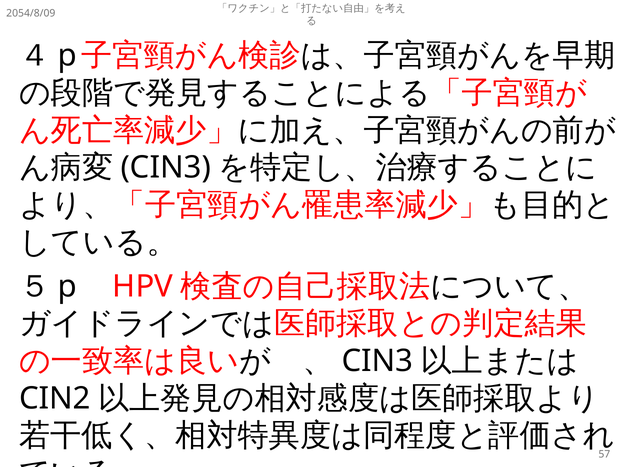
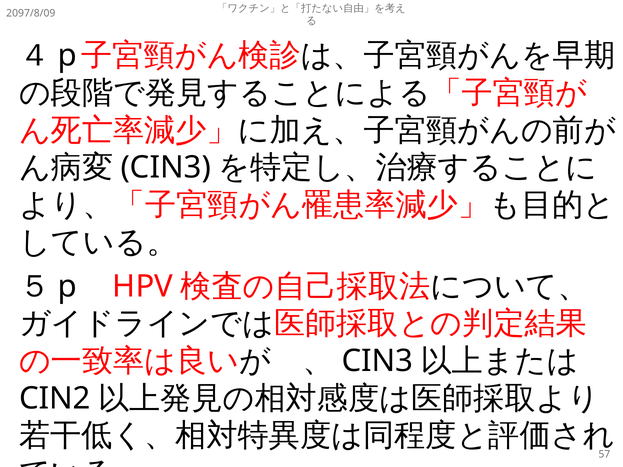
2054/8/09: 2054/8/09 -> 2097/8/09
